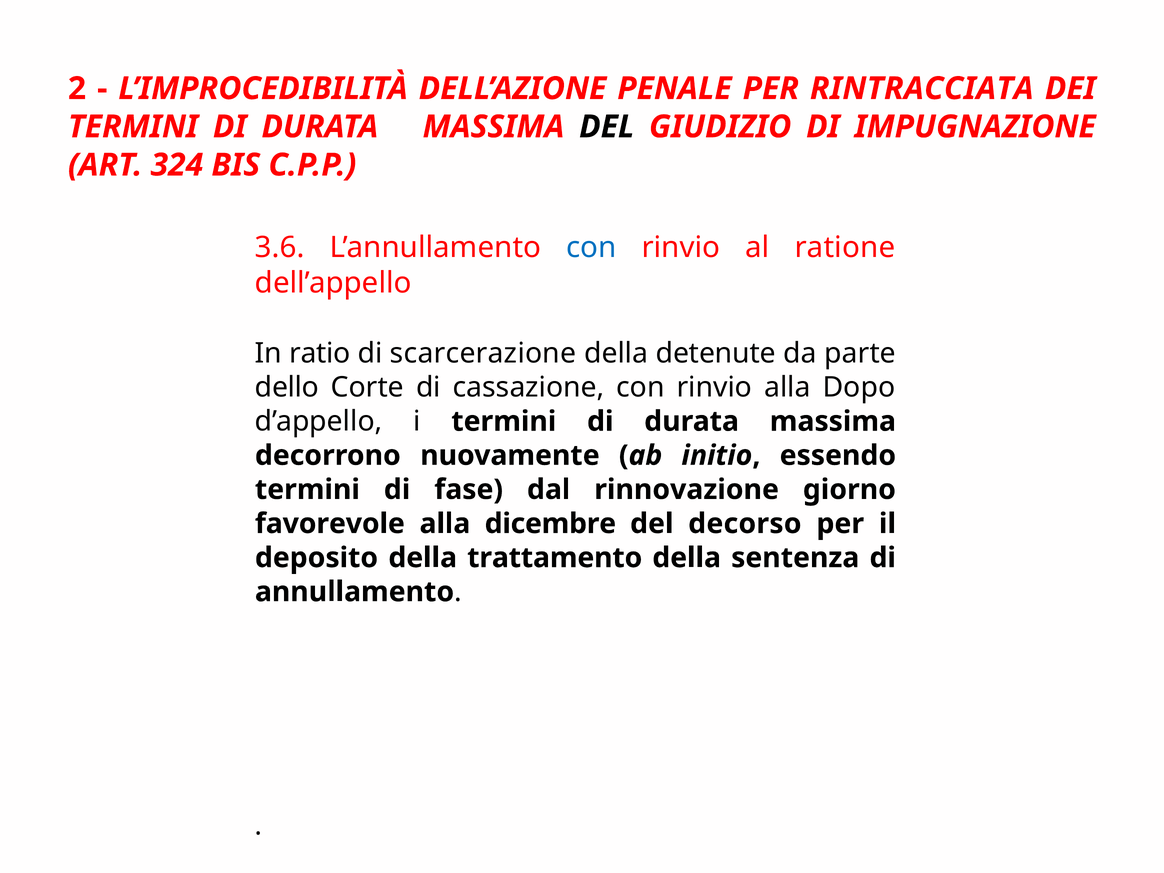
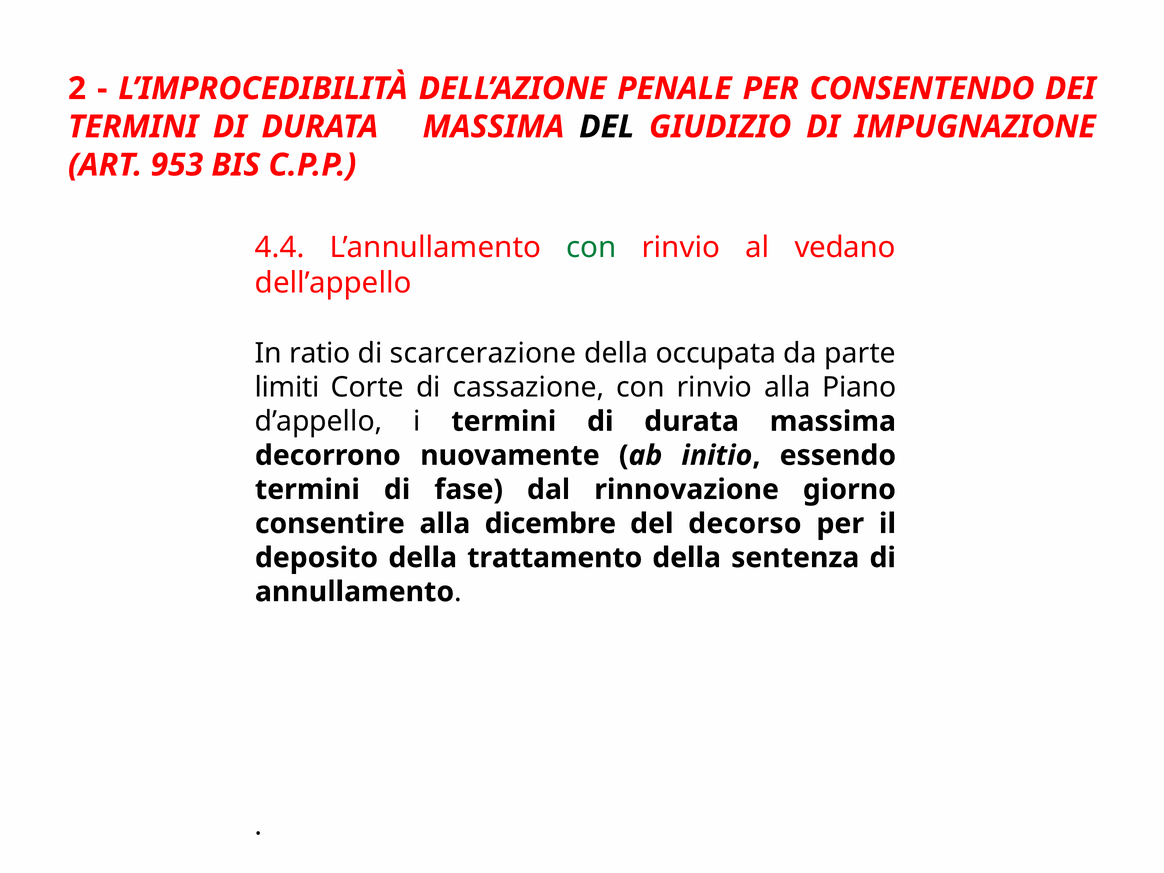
RINTRACCIATA: RINTRACCIATA -> CONSENTENDO
324: 324 -> 953
3.6: 3.6 -> 4.4
con at (591, 248) colour: blue -> green
ratione: ratione -> vedano
detenute: detenute -> occupata
dello: dello -> limiti
Dopo: Dopo -> Piano
favorevole: favorevole -> consentire
